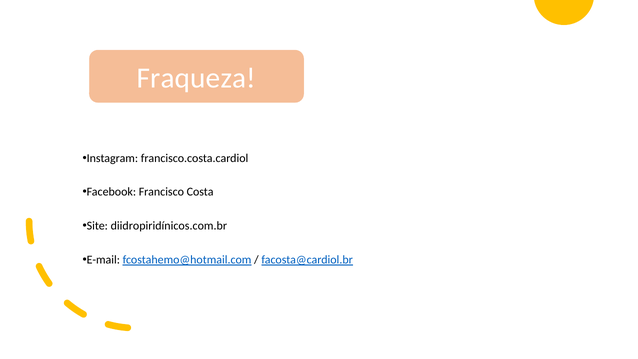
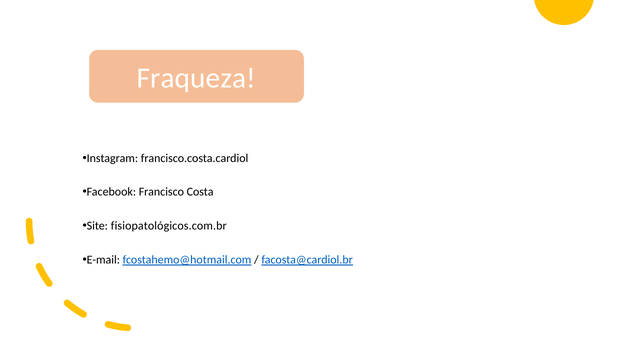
diidropiridínicos.com.br: diidropiridínicos.com.br -> fisiopatológicos.com.br
